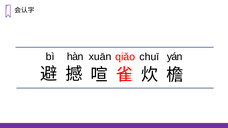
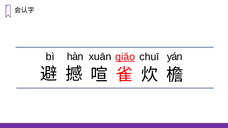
qiǎo underline: none -> present
